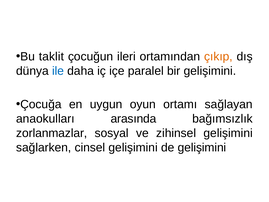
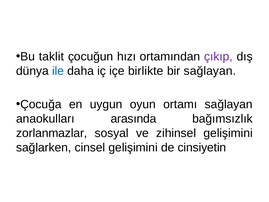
ileri: ileri -> hızı
çıkıp colour: orange -> purple
paralel: paralel -> birlikte
bir gelişimini: gelişimini -> sağlayan
de gelişimini: gelişimini -> cinsiyetin
